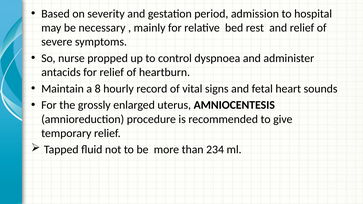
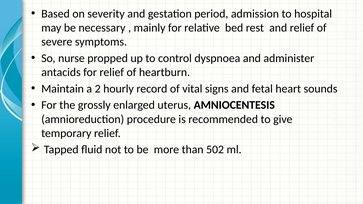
8: 8 -> 2
234: 234 -> 502
